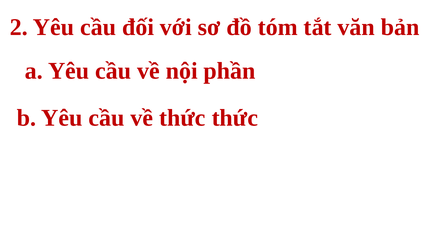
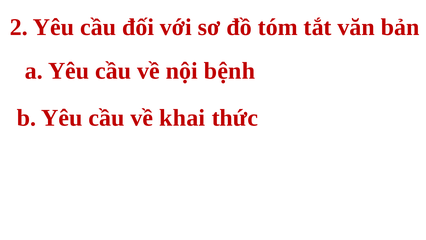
phần: phần -> bệnh
về thức: thức -> khai
